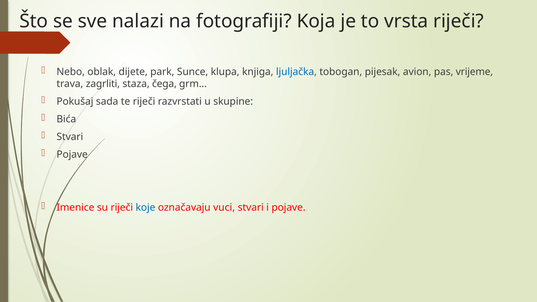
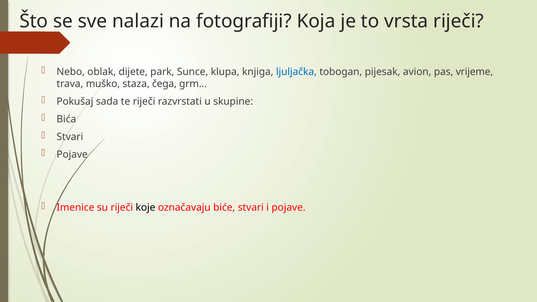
zagrliti: zagrliti -> muško
koje colour: blue -> black
vuci: vuci -> biće
